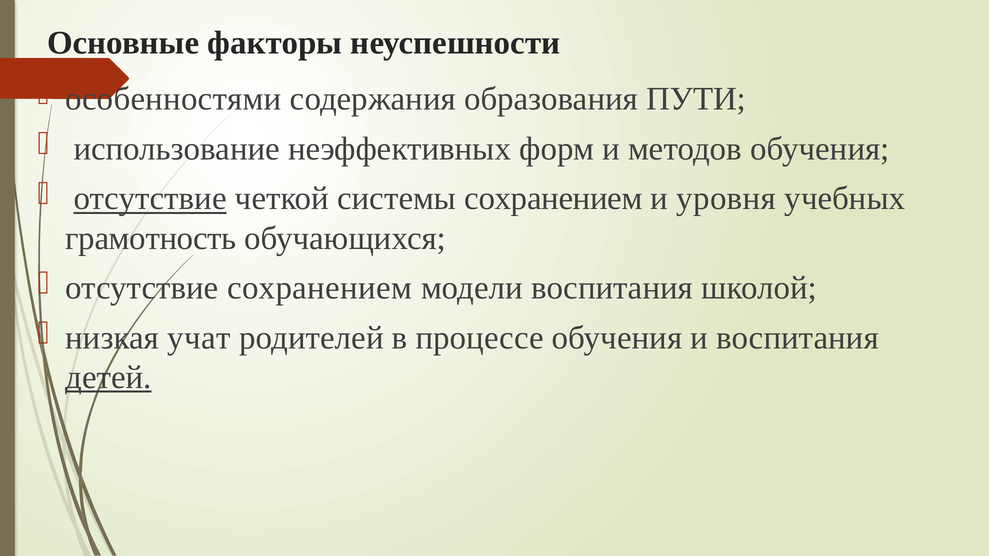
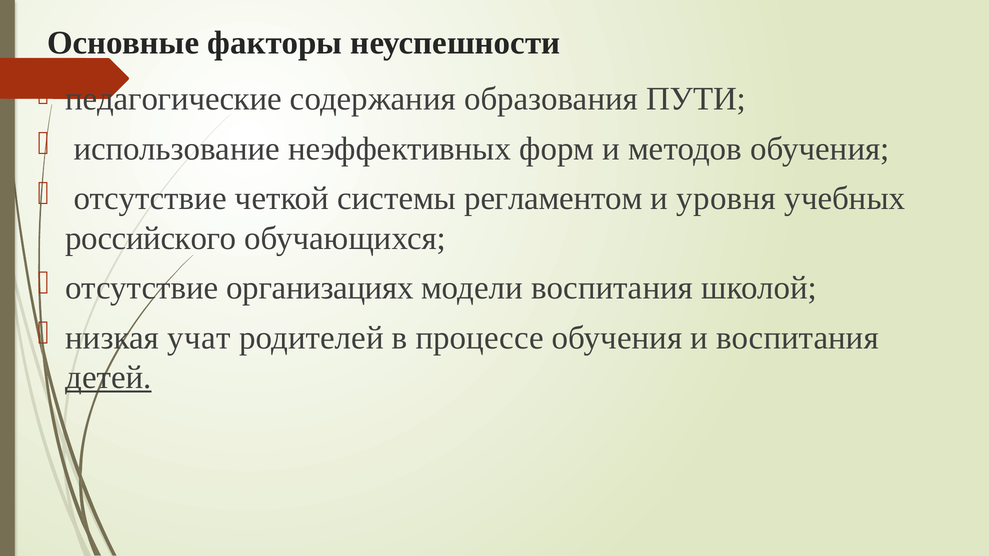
особенностями: особенностями -> педагогические
отсутствие at (150, 199) underline: present -> none
системы сохранением: сохранением -> регламентом
грамотность: грамотность -> российского
отсутствие сохранением: сохранением -> организациях
